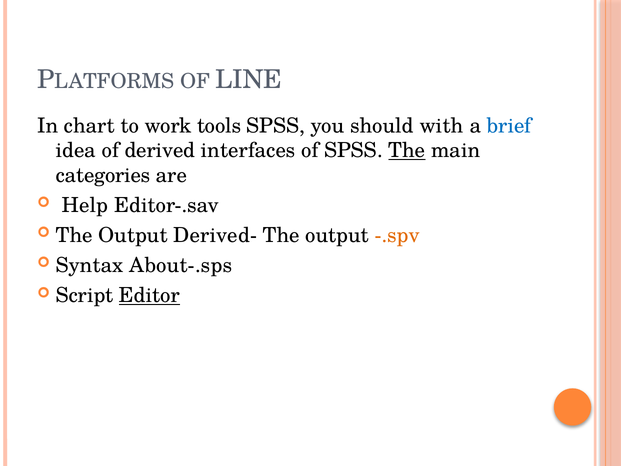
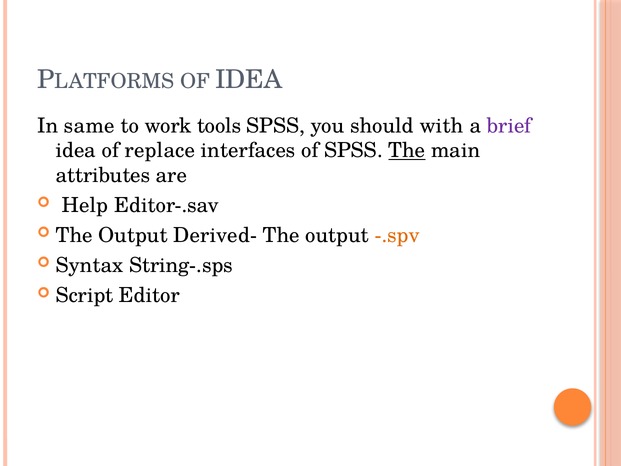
OF LINE: LINE -> IDEA
chart: chart -> same
brief colour: blue -> purple
derived: derived -> replace
categories: categories -> attributes
About-.sps: About-.sps -> String-.sps
Editor underline: present -> none
